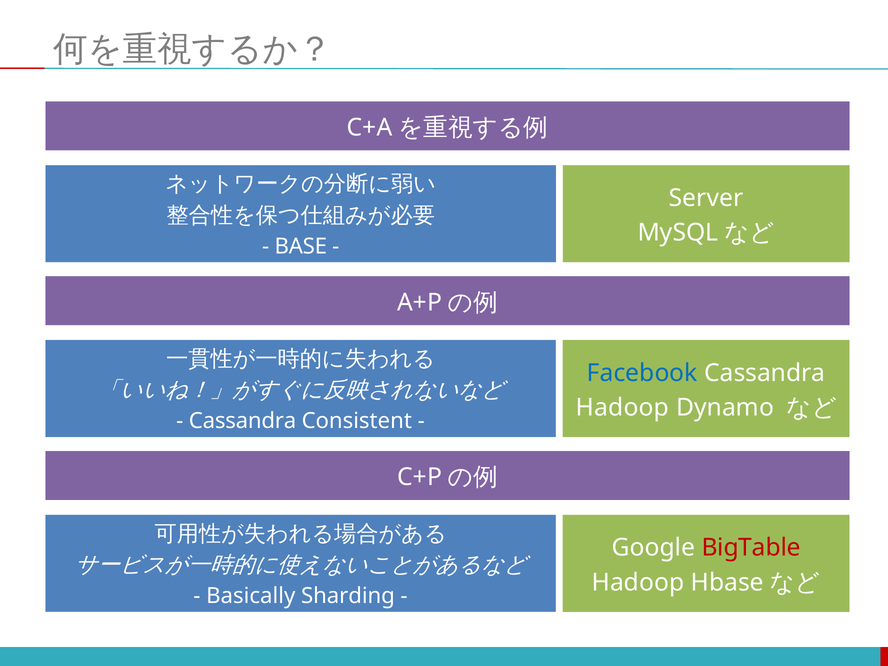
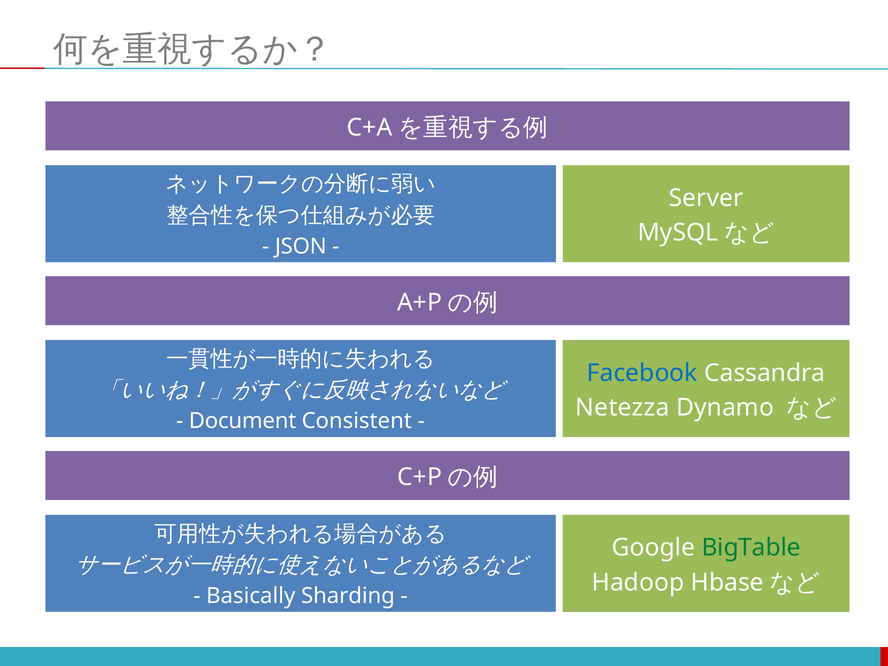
BASE: BASE -> JSON
Hadoop at (622, 408): Hadoop -> Netezza
Cassandra at (243, 421): Cassandra -> Document
BigTable colour: red -> green
